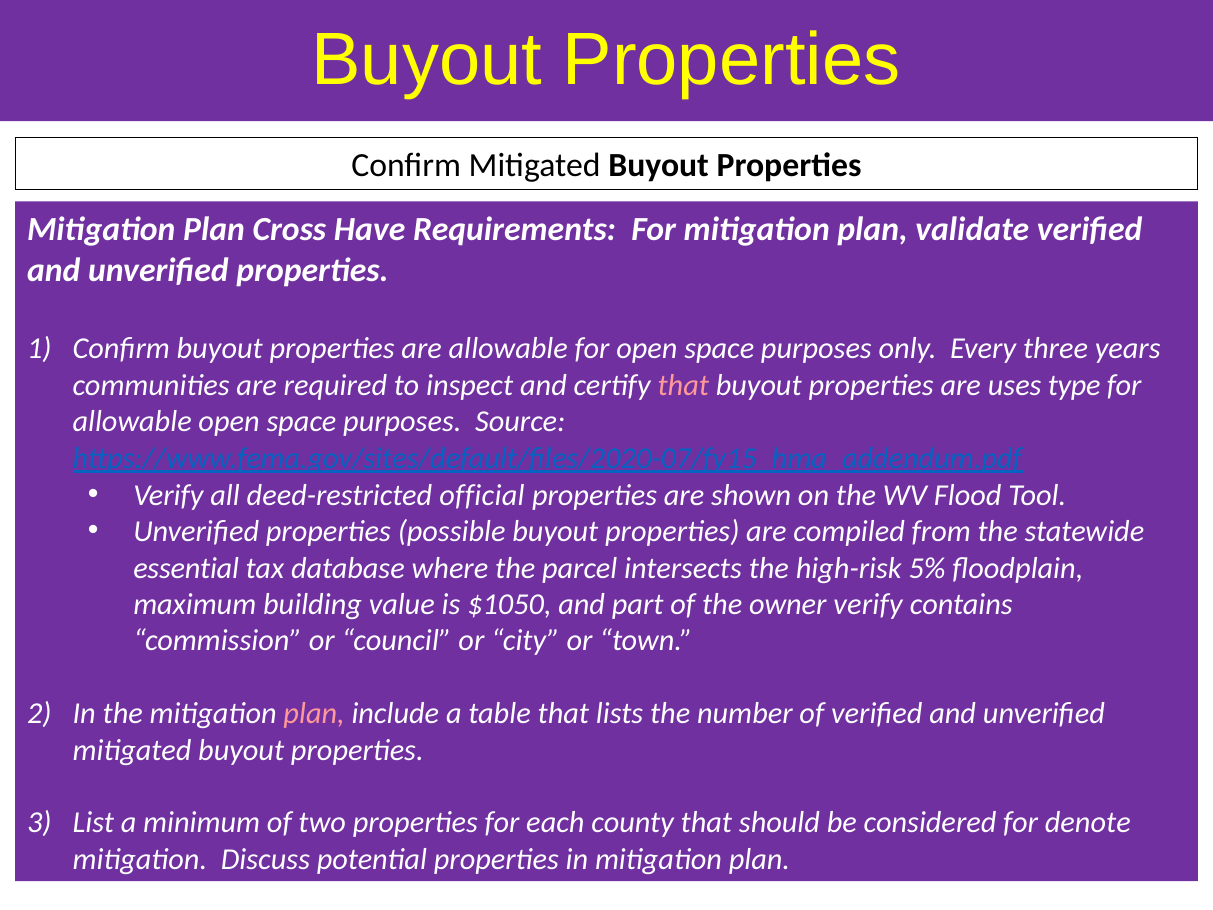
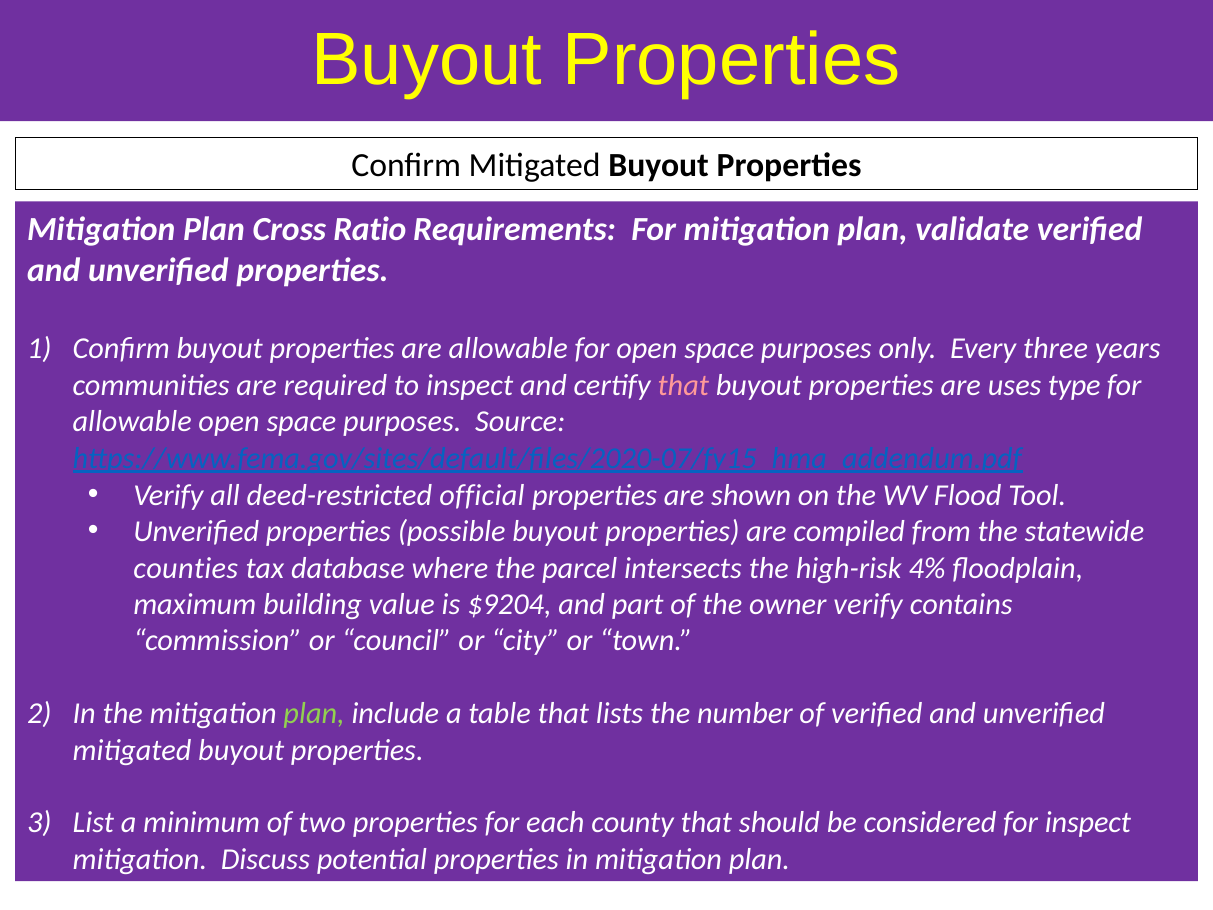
Have: Have -> Ratio
essential: essential -> counties
5%: 5% -> 4%
$1050: $1050 -> $9204
plan at (314, 713) colour: pink -> light green
for denote: denote -> inspect
